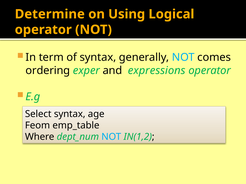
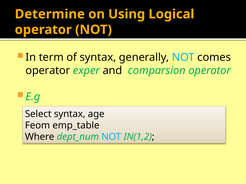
ordering at (48, 71): ordering -> operator
expressions: expressions -> comparsion
